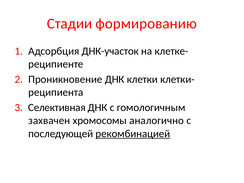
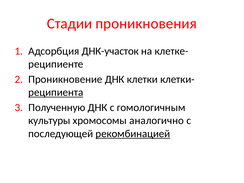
формированию: формированию -> проникновения
реципиента underline: none -> present
Селективная: Селективная -> Полученную
захвачен: захвачен -> культуры
